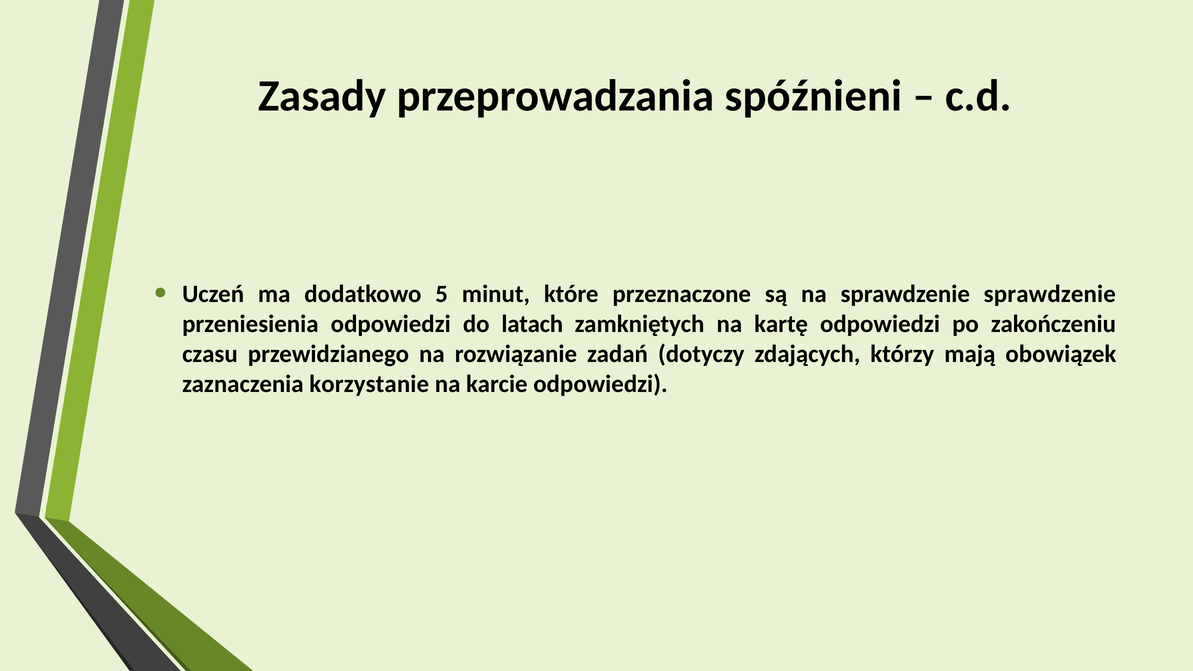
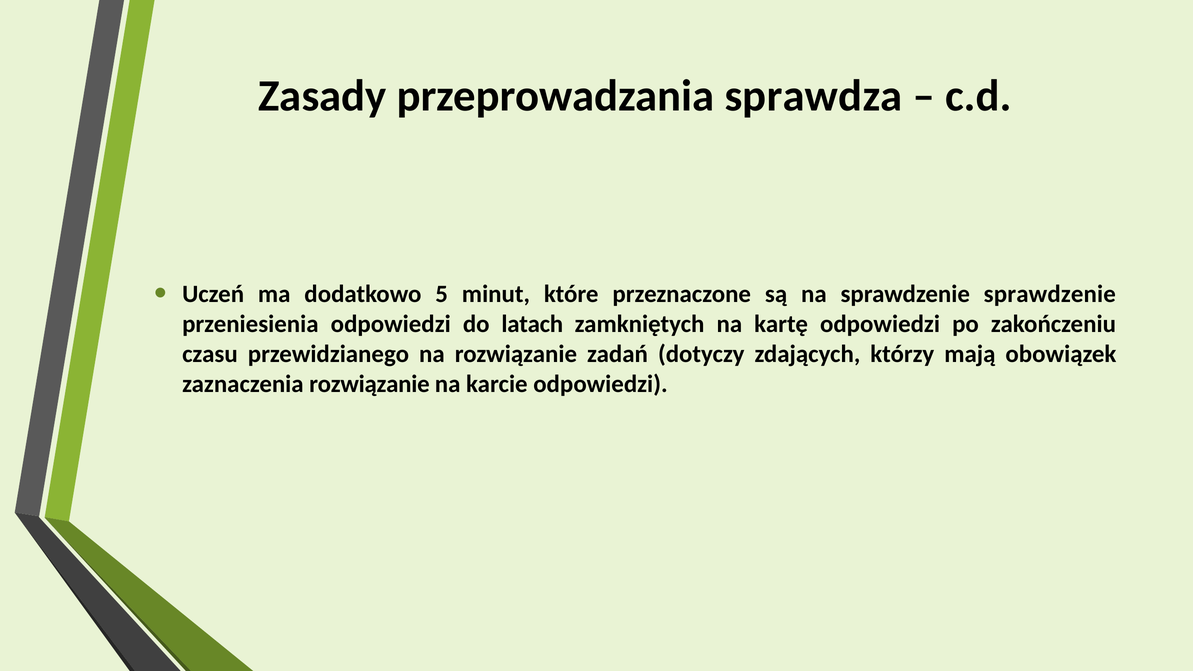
spóźnieni: spóźnieni -> sprawdza
zaznaczenia korzystanie: korzystanie -> rozwiązanie
